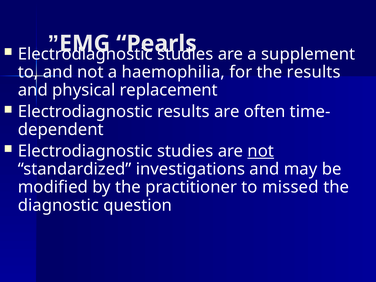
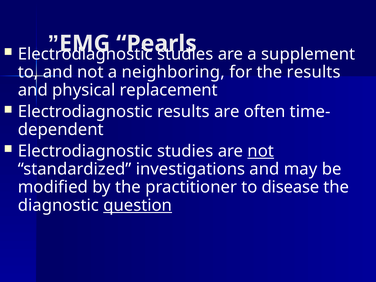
haemophilia: haemophilia -> neighboring
missed: missed -> disease
question underline: none -> present
